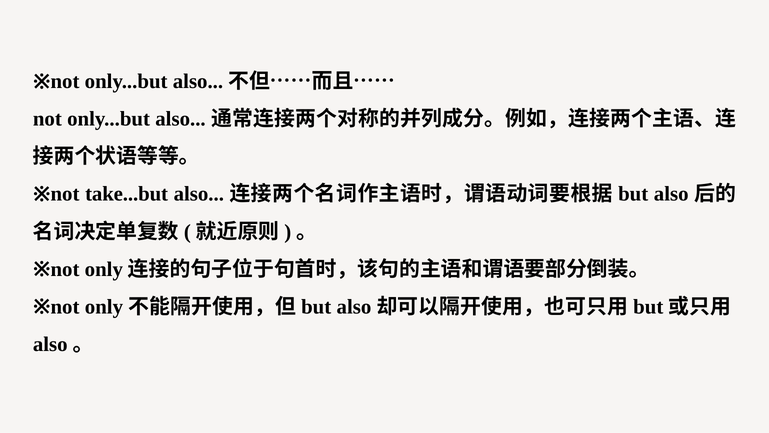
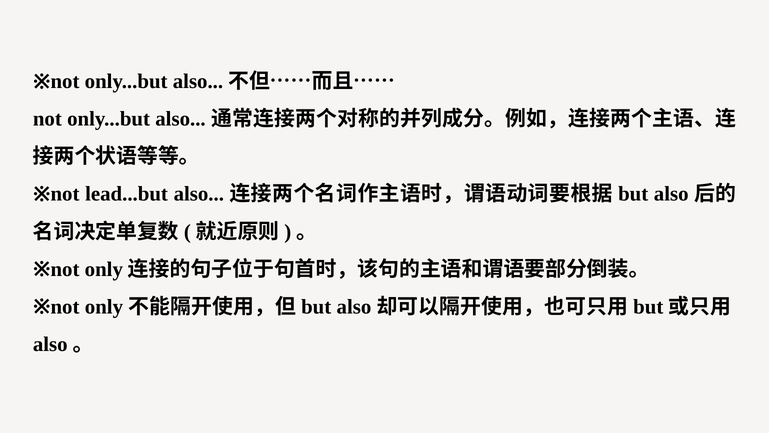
take...but: take...but -> lead...but
